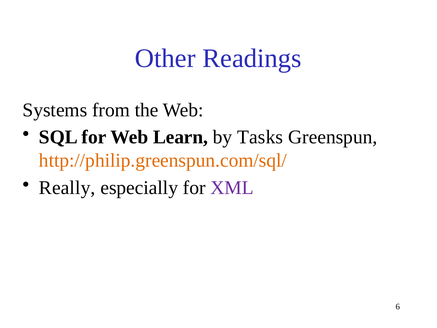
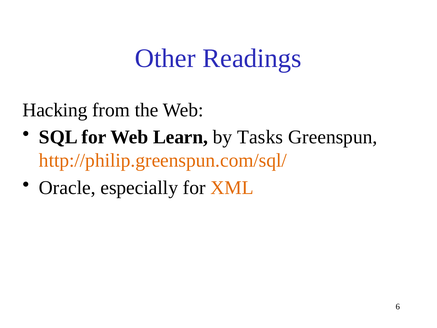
Systems: Systems -> Hacking
Really: Really -> Oracle
XML colour: purple -> orange
